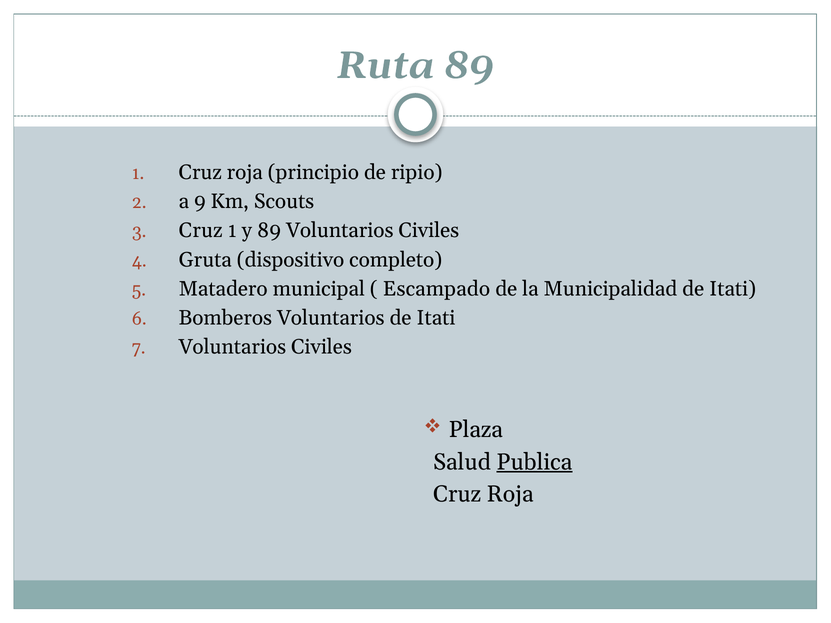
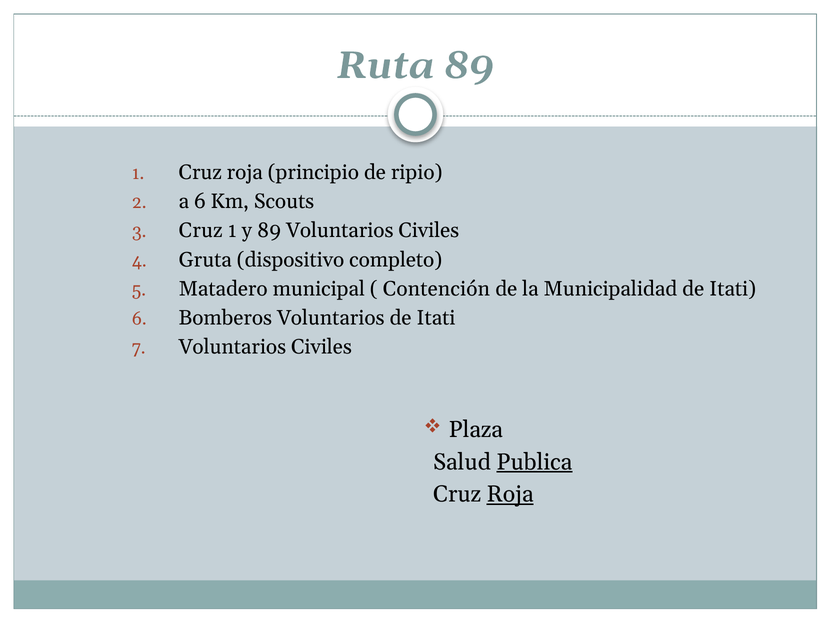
a 9: 9 -> 6
Escampado: Escampado -> Contención
Roja at (510, 495) underline: none -> present
